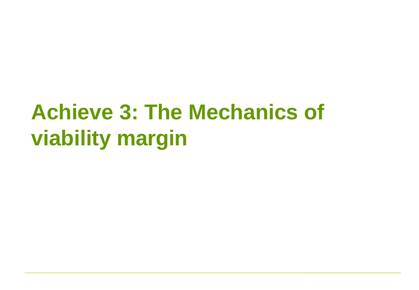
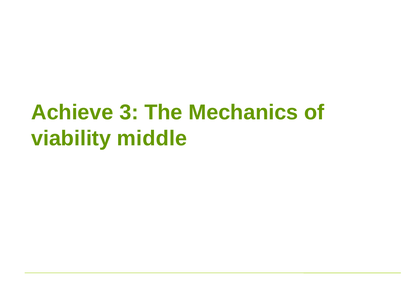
margin: margin -> middle
